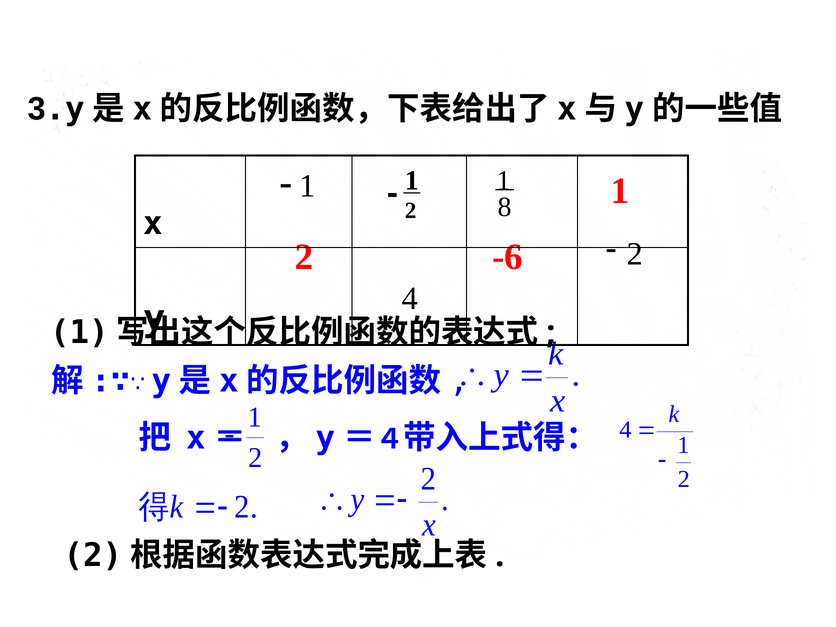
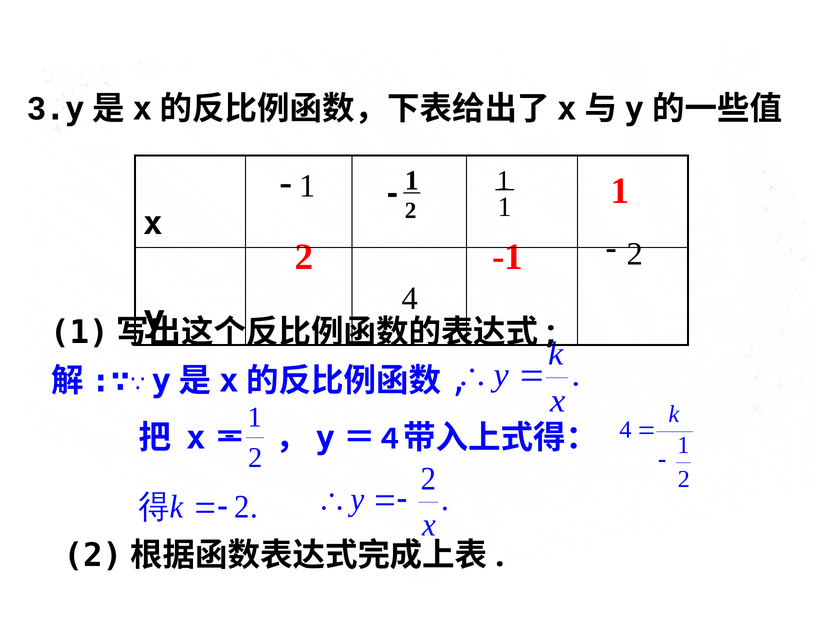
8 at (505, 207): 8 -> 1
-6: -6 -> -1
